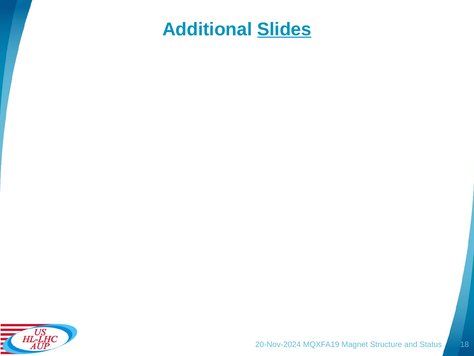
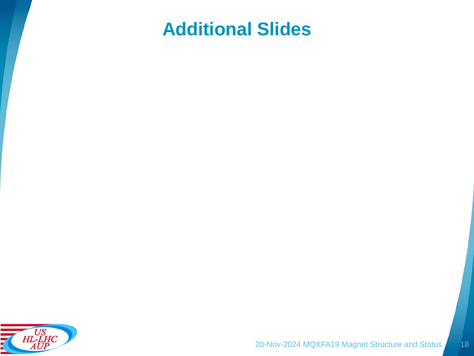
Slides underline: present -> none
